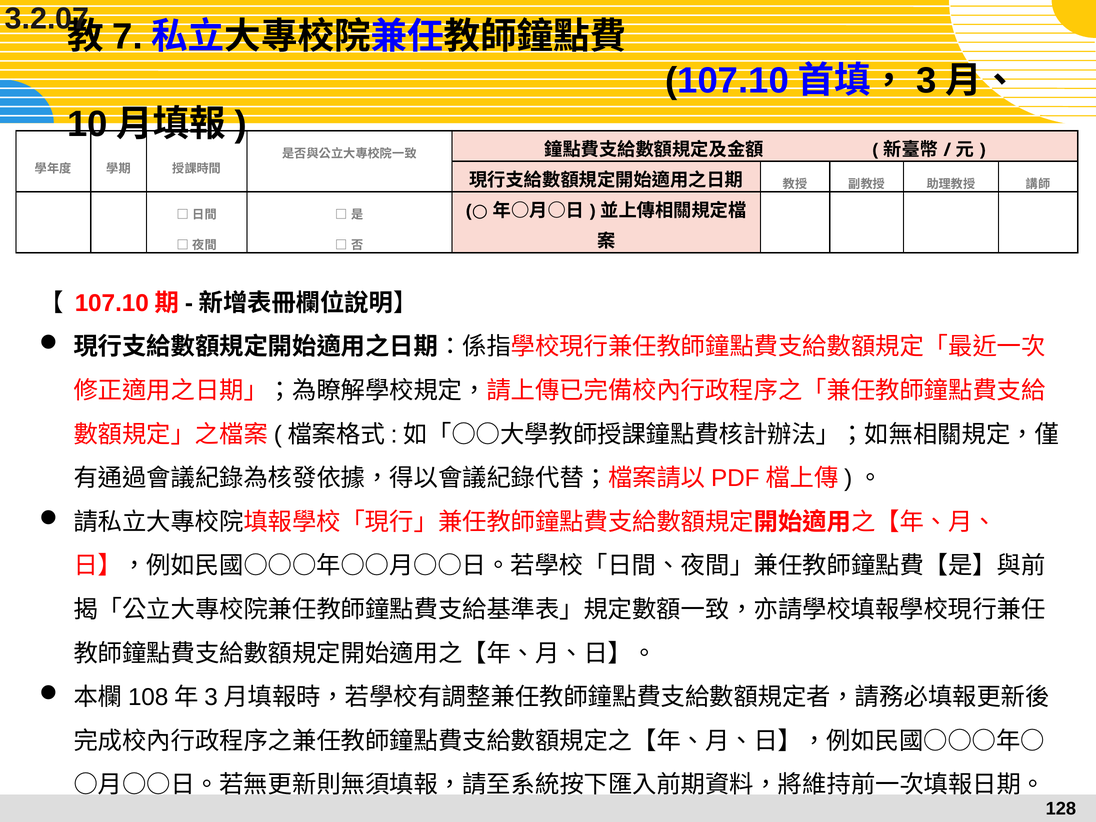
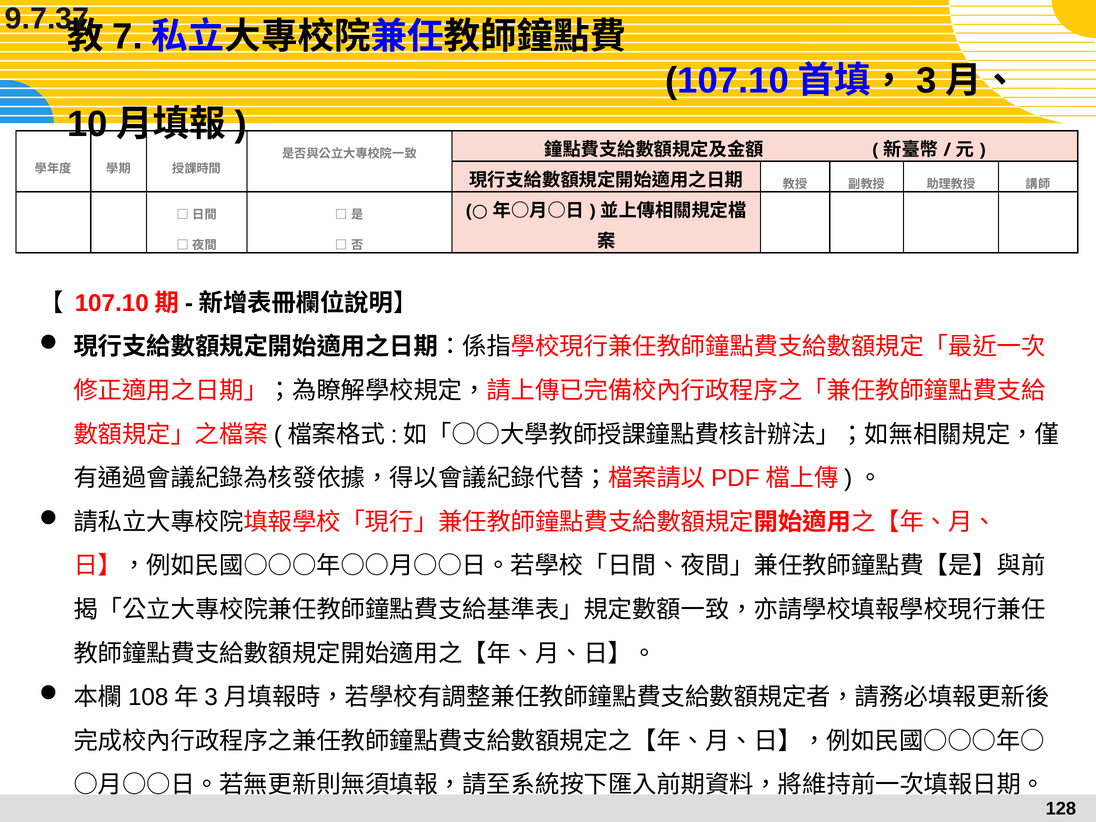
3.2.07: 3.2.07 -> 9.7.37
